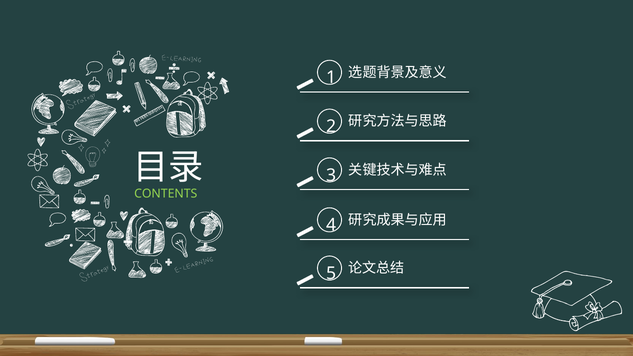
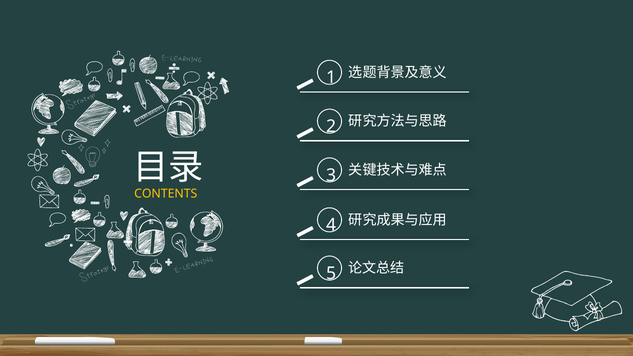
CONTENTS colour: light green -> yellow
